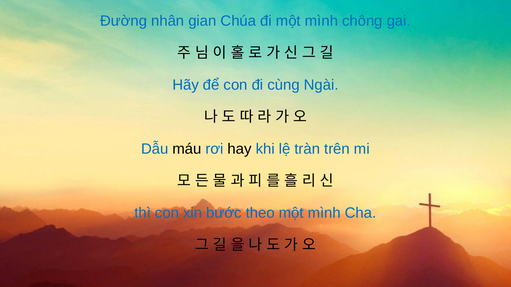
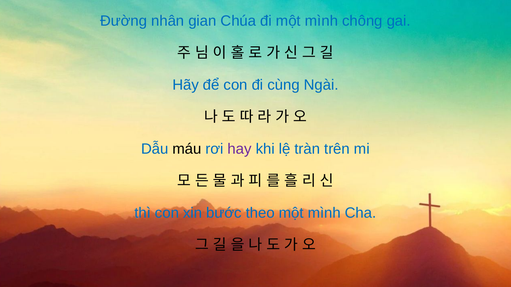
hay colour: black -> purple
